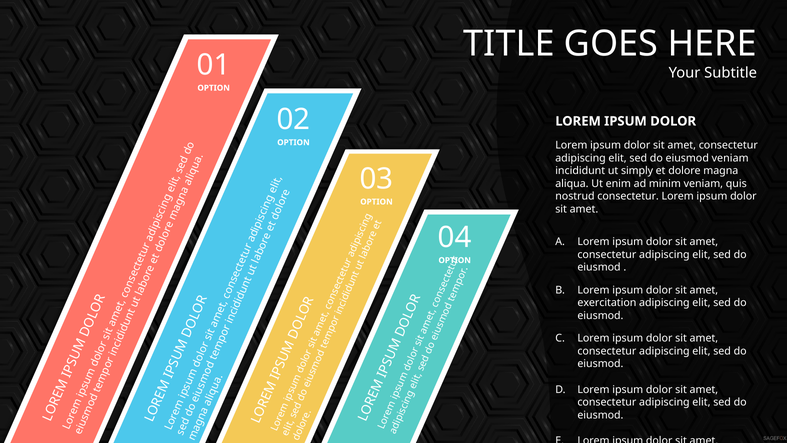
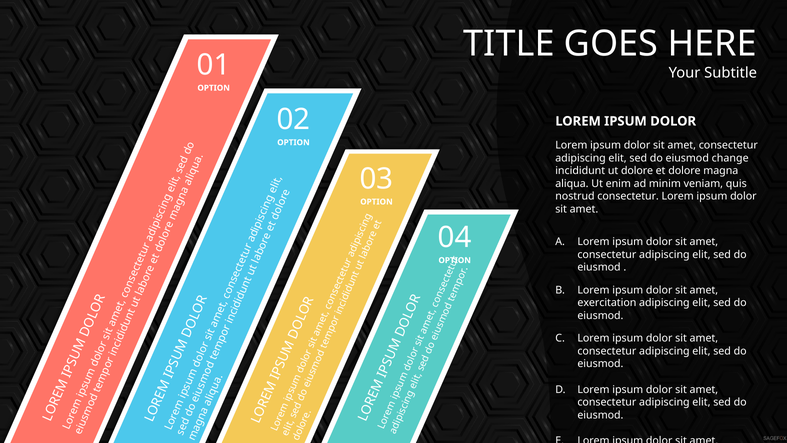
eiusmod veniam: veniam -> change
ut simply: simply -> dolore
